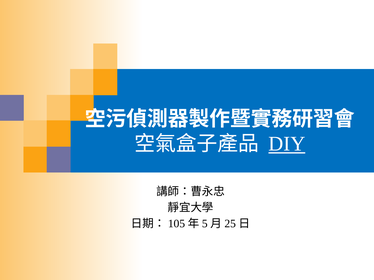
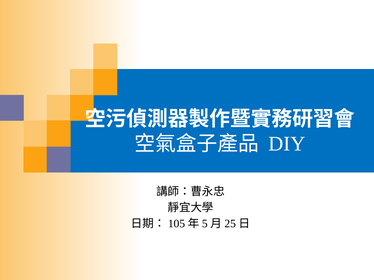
DIY underline: present -> none
